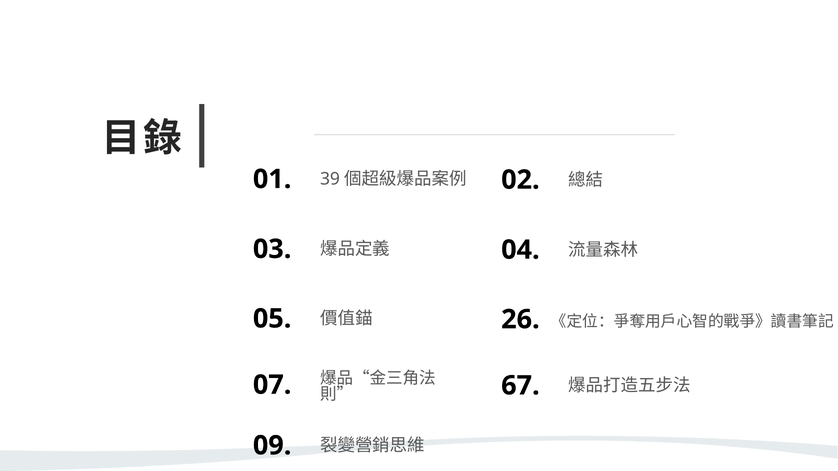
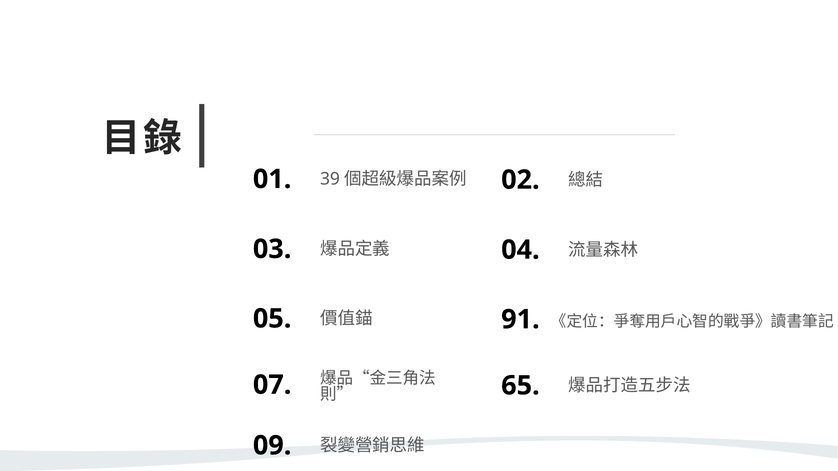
26: 26 -> 91
67: 67 -> 65
